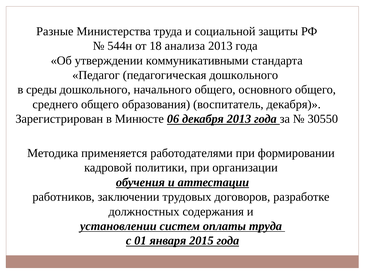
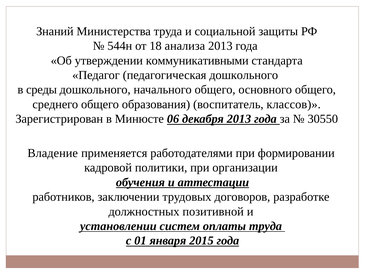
Разные: Разные -> Знаний
воспитатель декабря: декабря -> классов
Методика: Методика -> Владение
содержания: содержания -> позитивной
